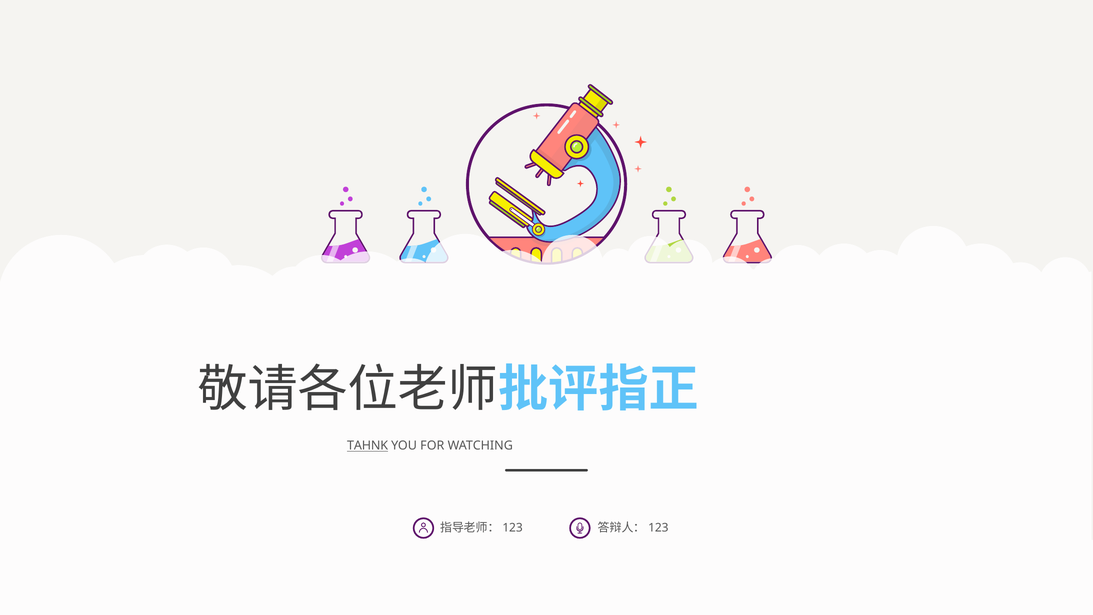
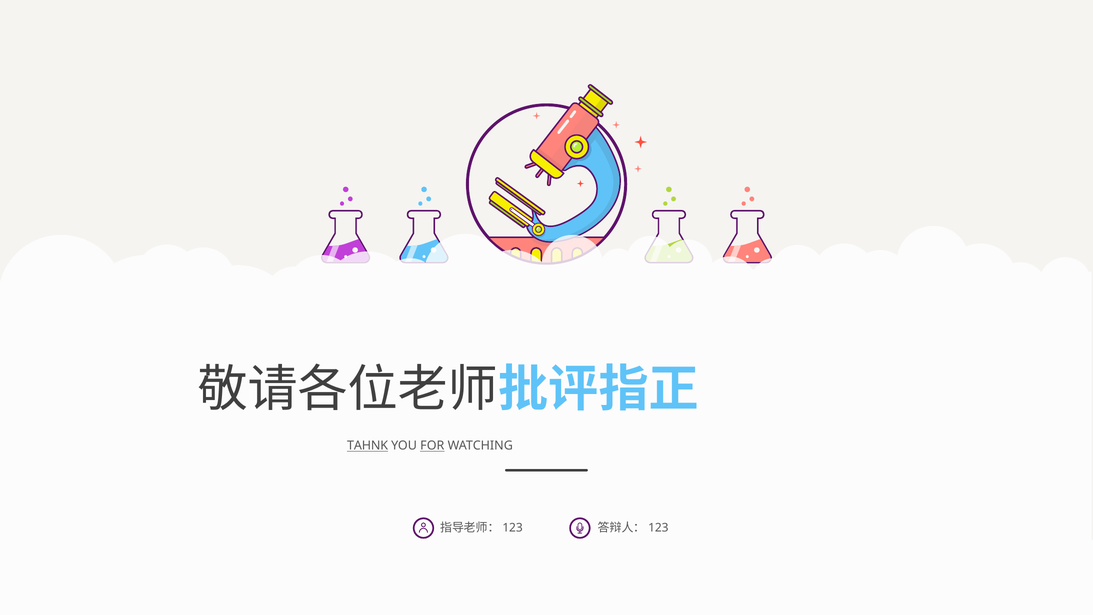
FOR underline: none -> present
